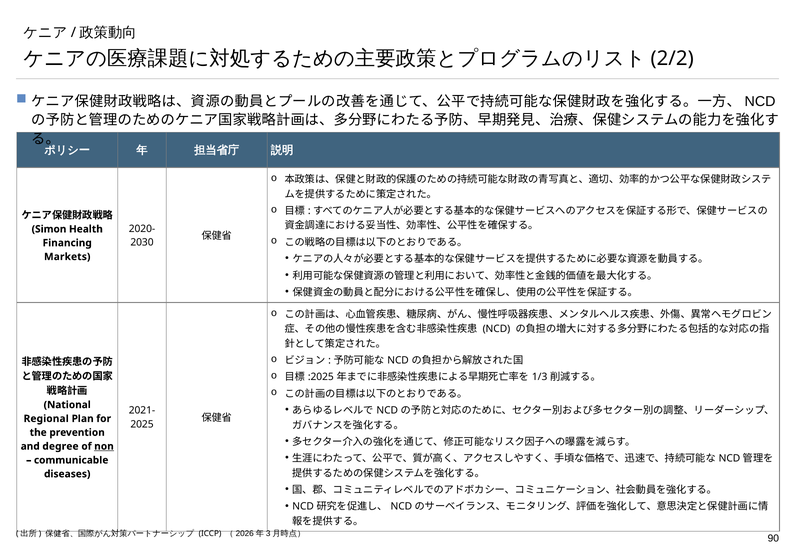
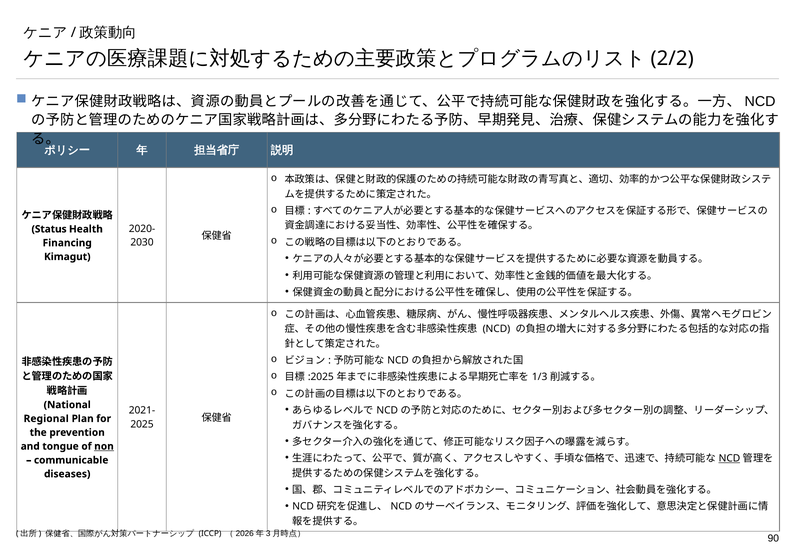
Simon: Simon -> Status
Markets: Markets -> Kimagut
degree: degree -> tongue
NCD at (729, 459) underline: none -> present
